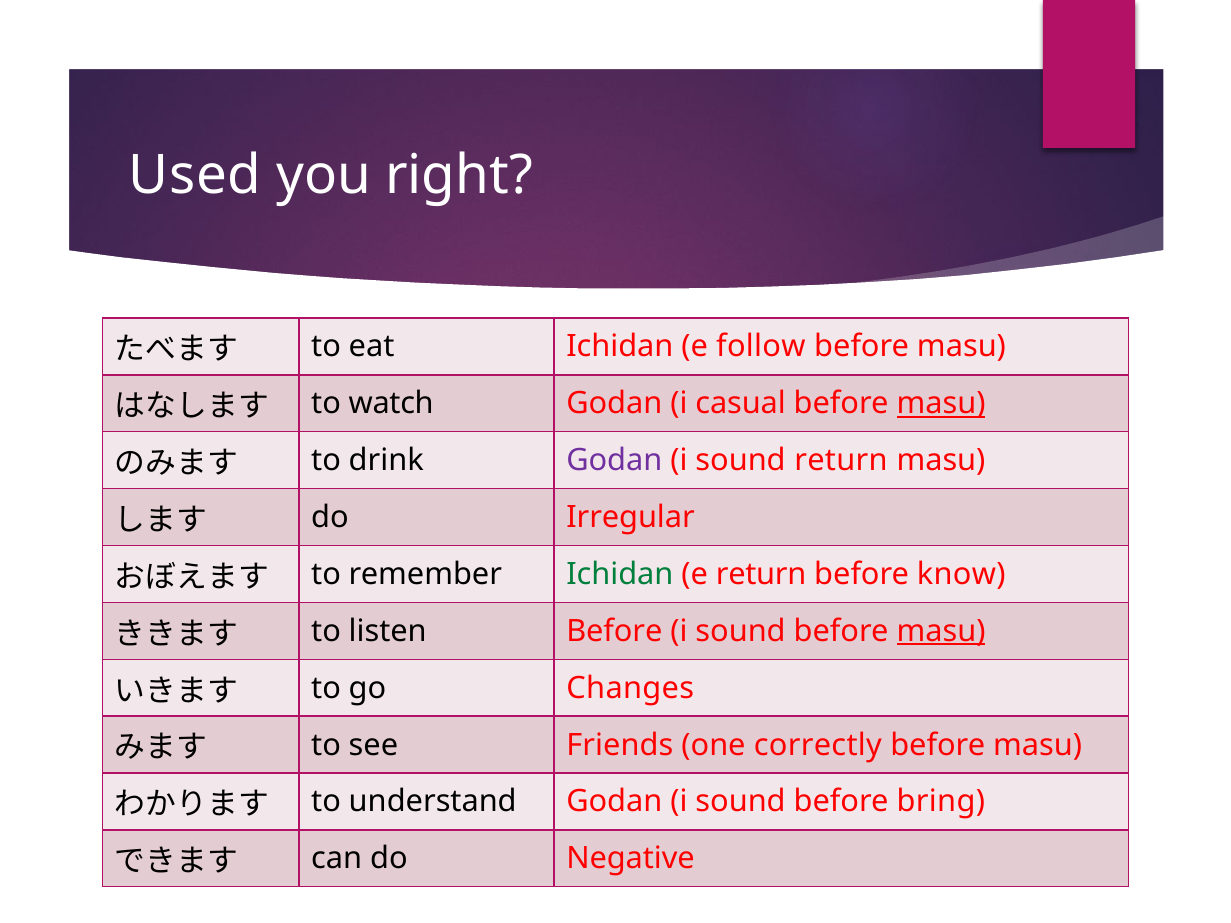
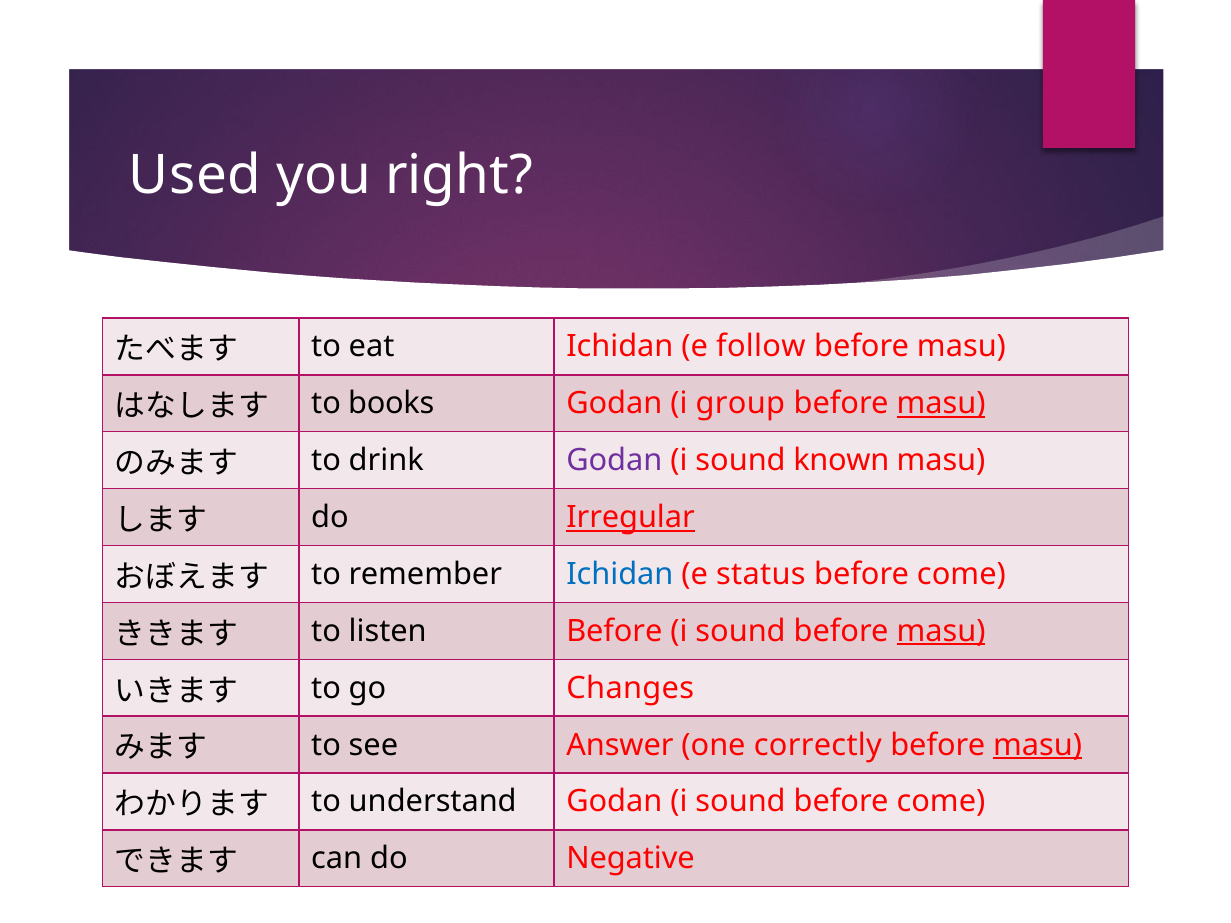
watch: watch -> books
casual: casual -> group
sound return: return -> known
Irregular underline: none -> present
Ichidan at (620, 574) colour: green -> blue
e return: return -> status
know at (961, 574): know -> come
Friends: Friends -> Answer
masu at (1038, 745) underline: none -> present
sound before bring: bring -> come
